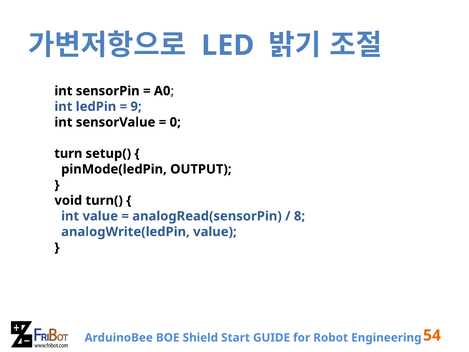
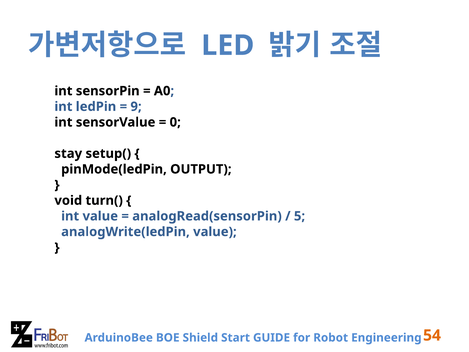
turn: turn -> stay
8: 8 -> 5
